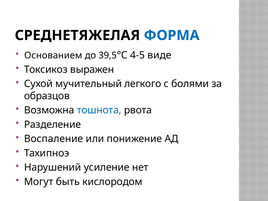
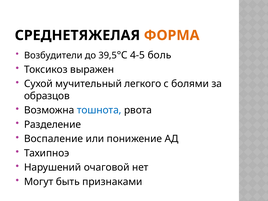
ФОРМА colour: blue -> orange
Основанием: Основанием -> Возбудители
виде: виде -> боль
усиление: усиление -> очаговой
кислородом: кислородом -> признаками
